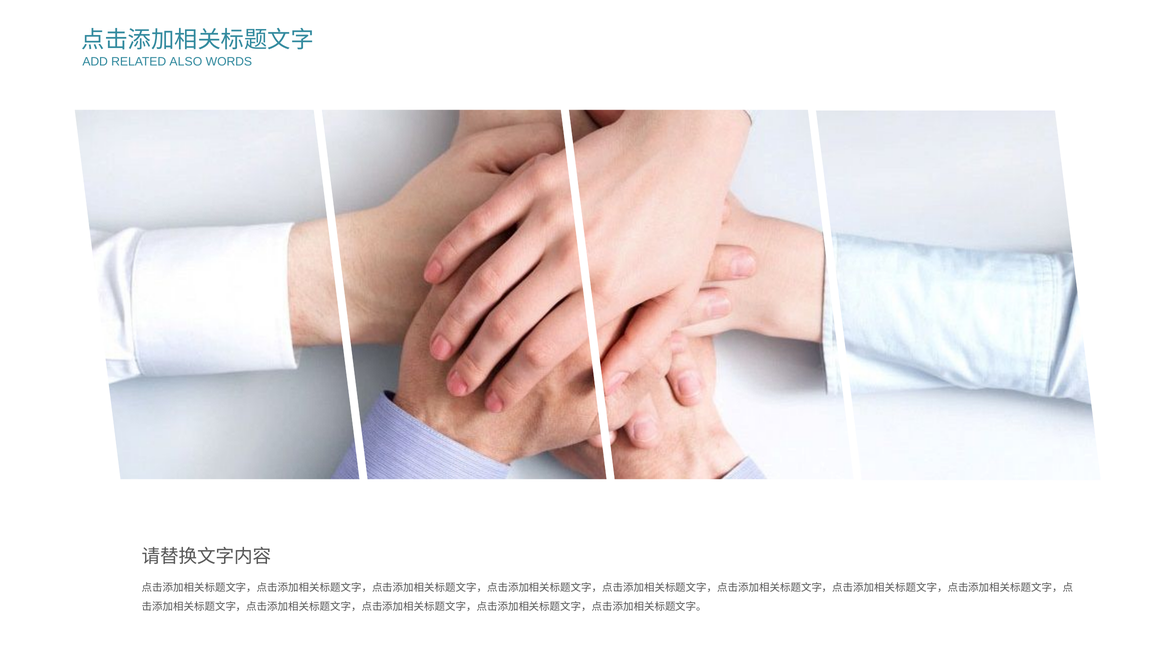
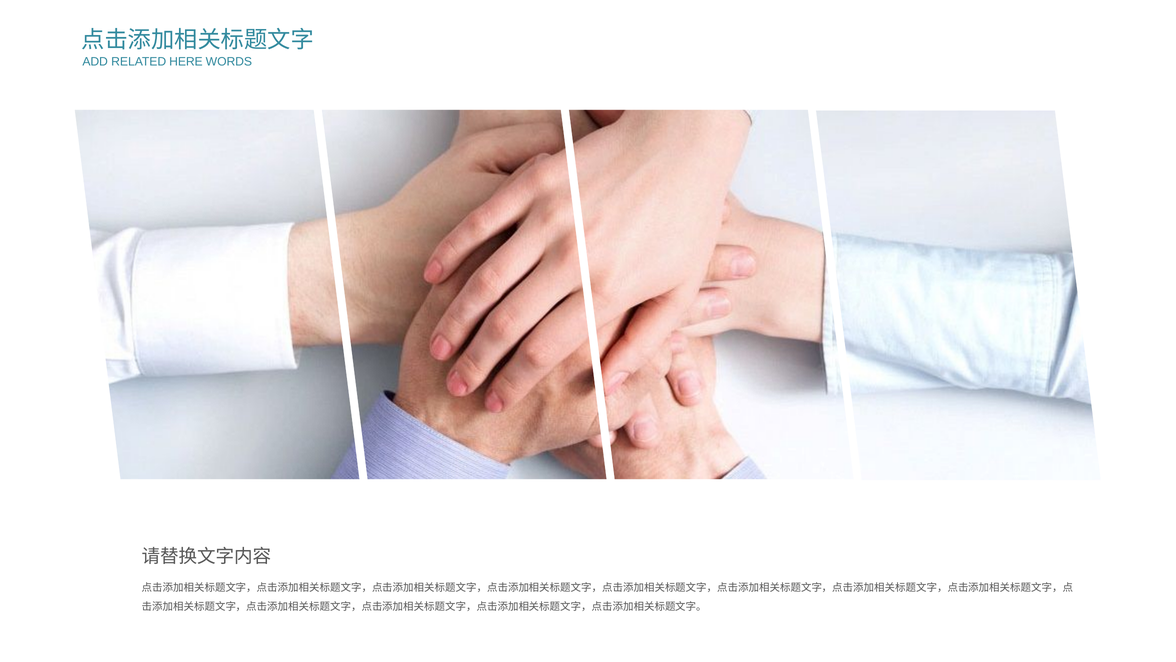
ALSO: ALSO -> HERE
